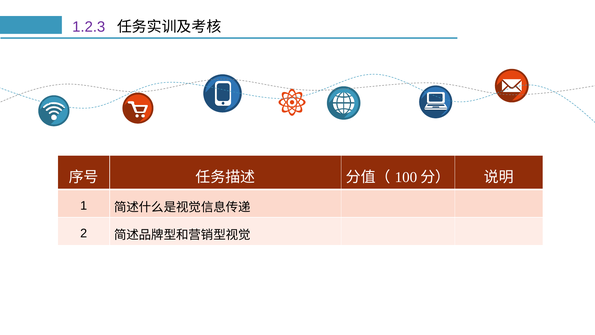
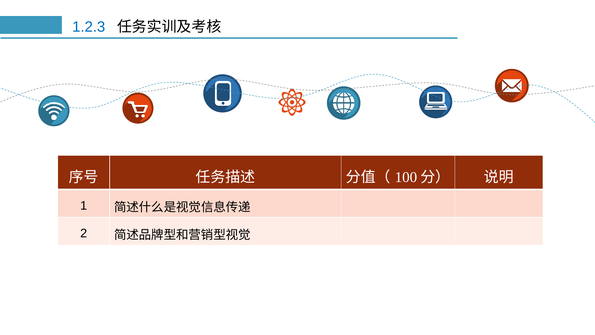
1.2.3 colour: purple -> blue
